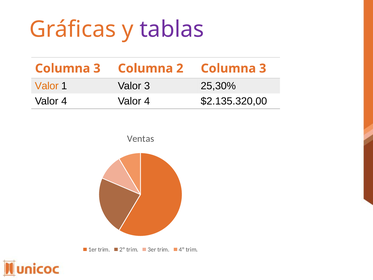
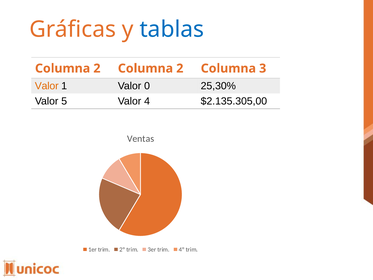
tablas colour: purple -> blue
3 at (97, 68): 3 -> 2
Valor 3: 3 -> 0
4 at (64, 101): 4 -> 5
$2.135.320,00: $2.135.320,00 -> $2.135.305,00
